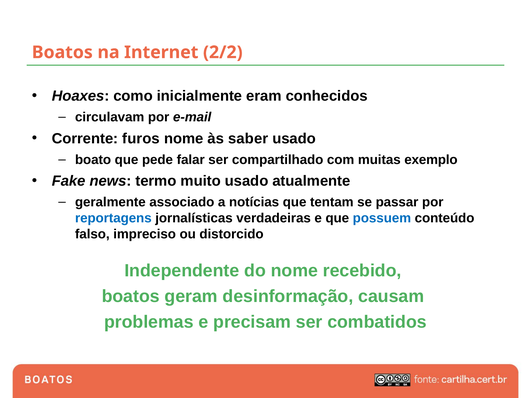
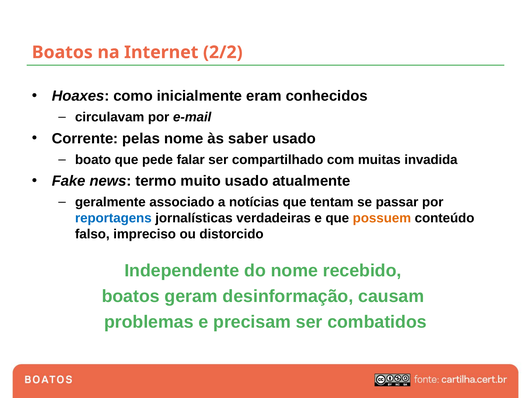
furos: furos -> pelas
exemplo: exemplo -> invadida
possuem colour: blue -> orange
